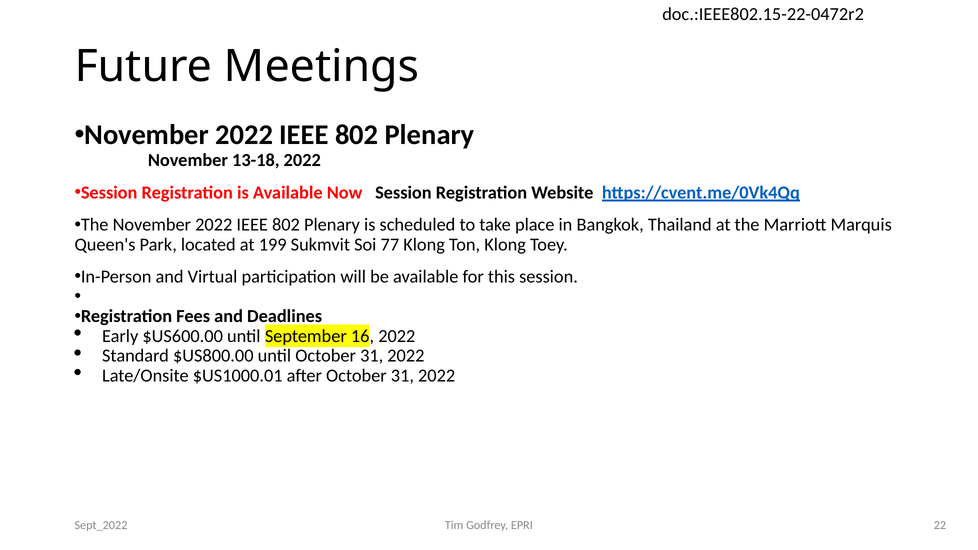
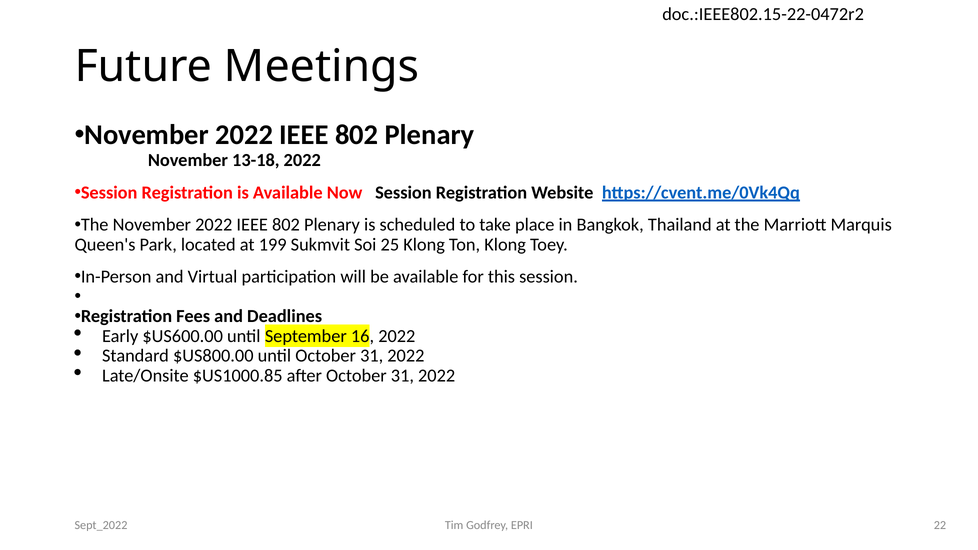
77: 77 -> 25
$US1000.01: $US1000.01 -> $US1000.85
